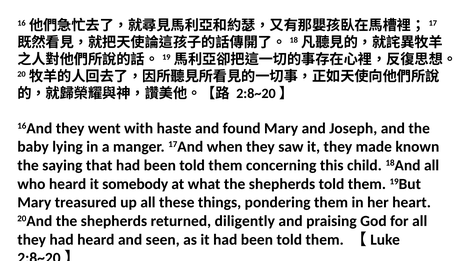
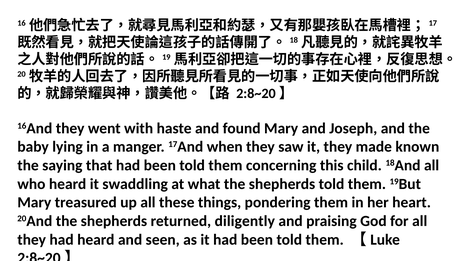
somebody: somebody -> swaddling
